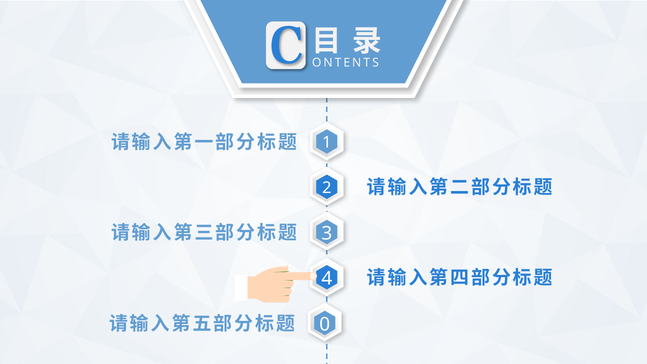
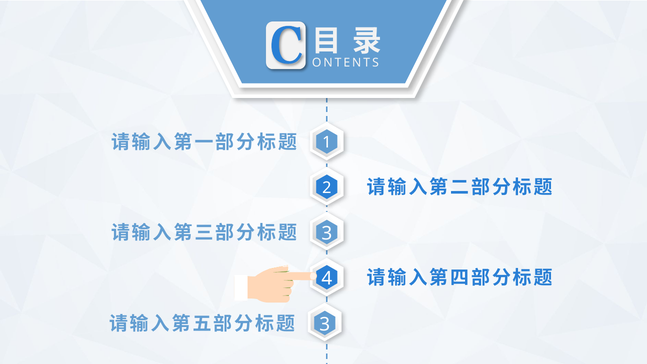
0 at (325, 324): 0 -> 3
